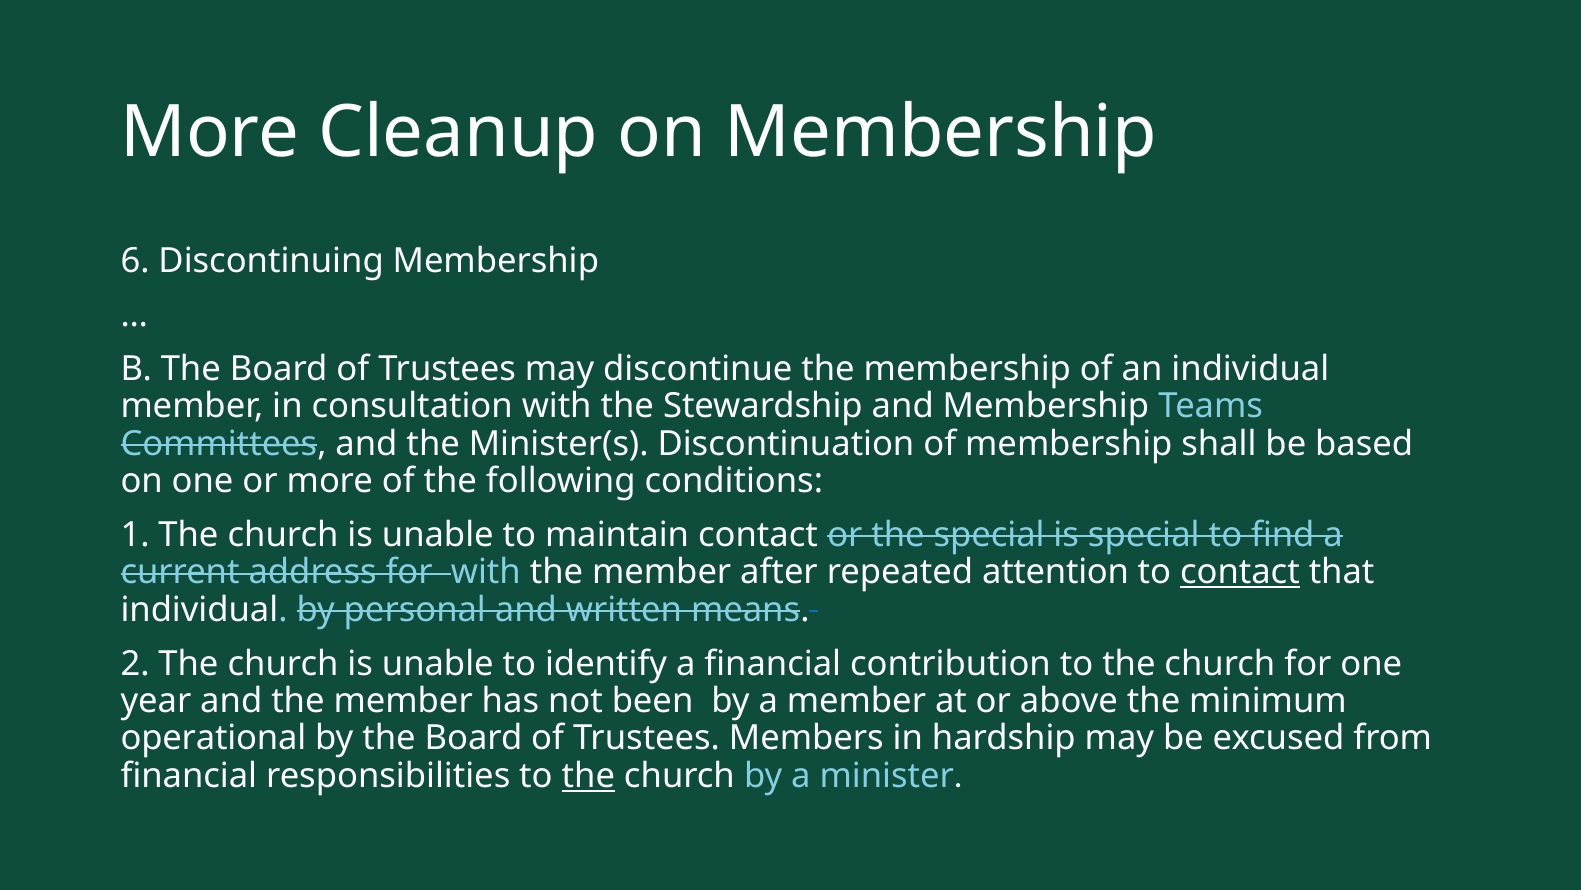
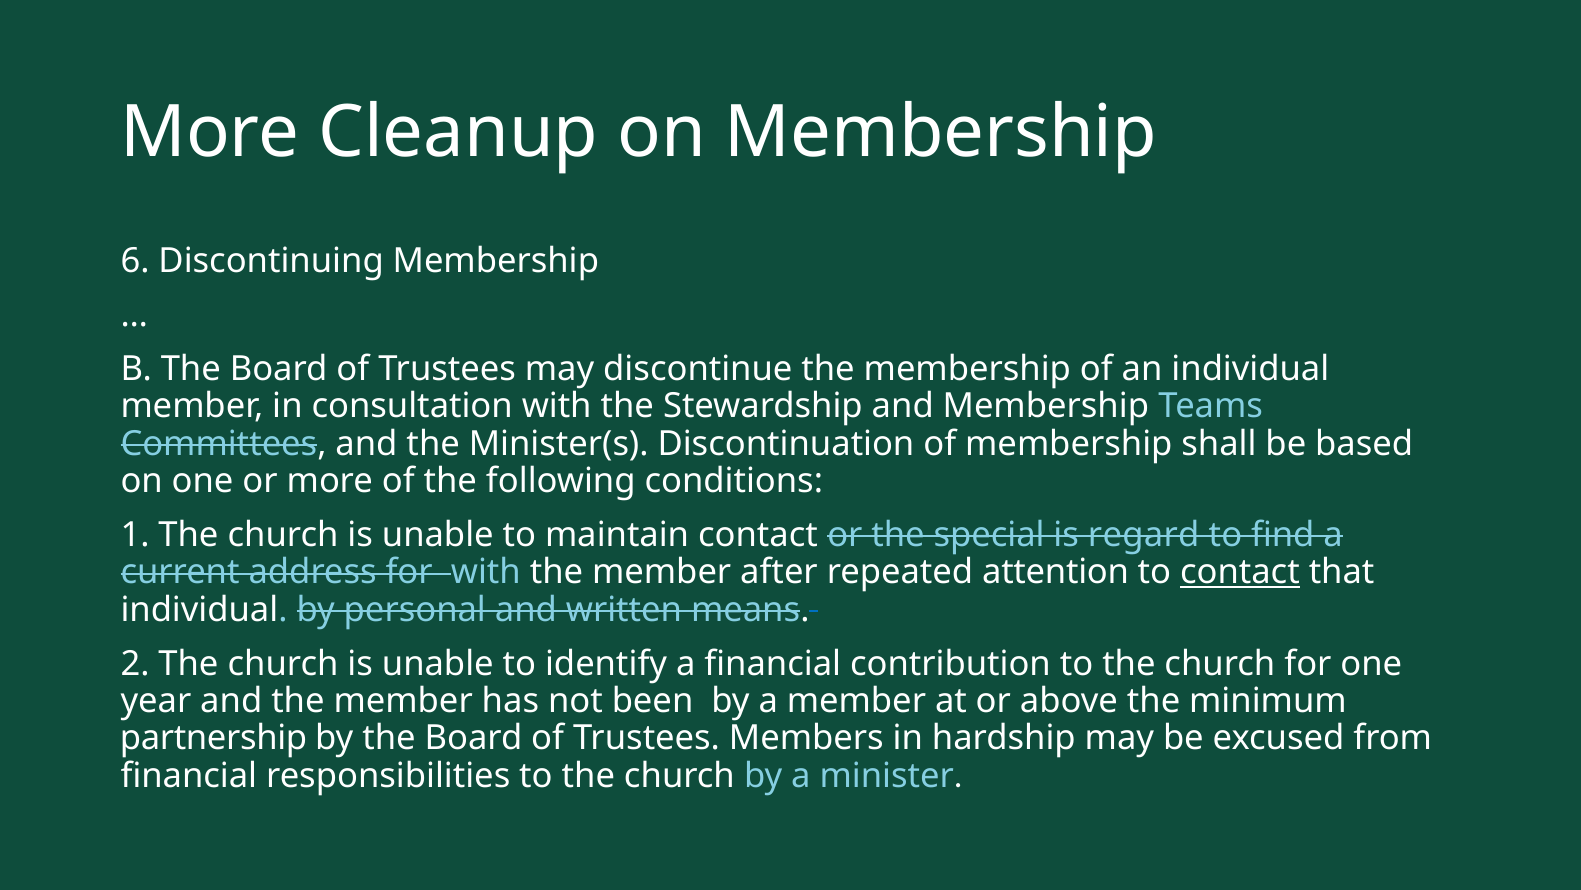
is special: special -> regard
operational: operational -> partnership
the at (588, 775) underline: present -> none
